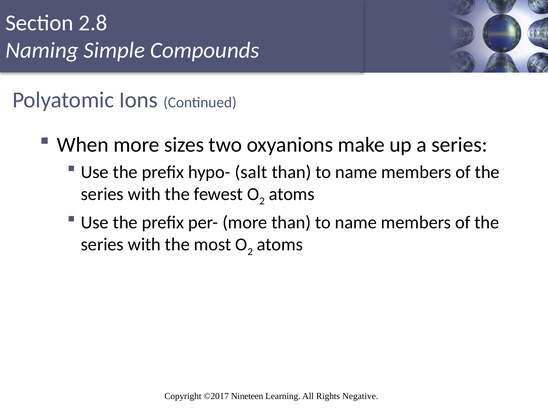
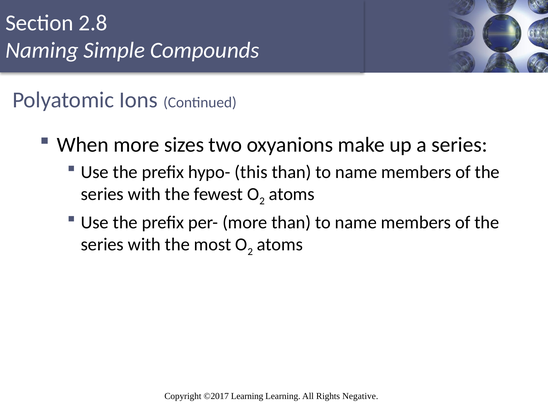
salt: salt -> this
Nineteen at (247, 396): Nineteen -> Learning
